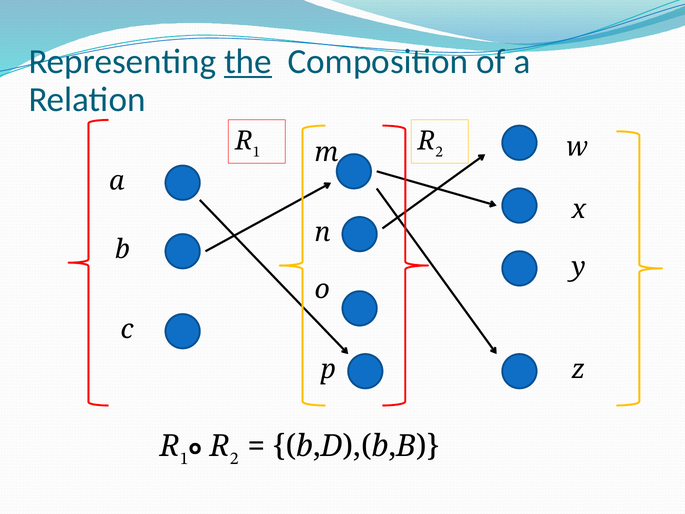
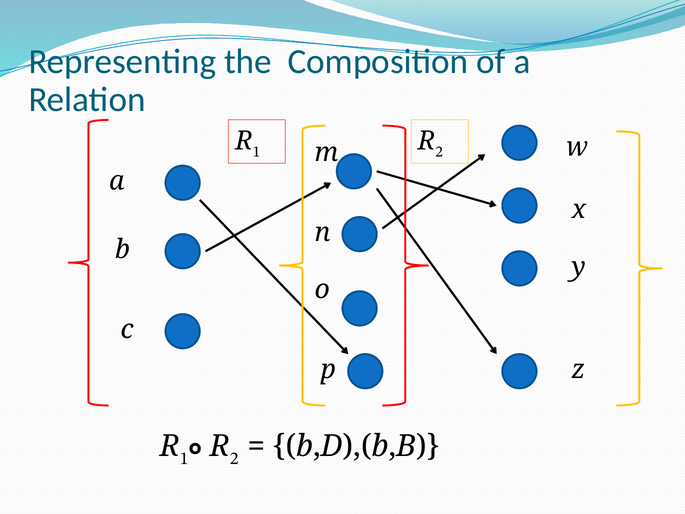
the underline: present -> none
